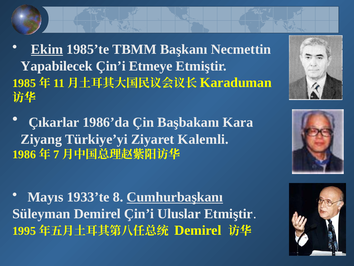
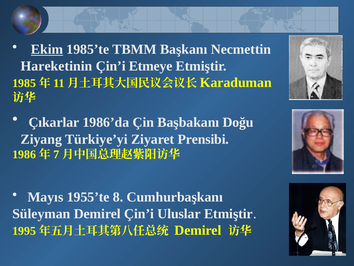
Yapabilecek: Yapabilecek -> Hareketinin
Kara: Kara -> Doğu
Kalemli: Kalemli -> Prensibi
1933’te: 1933’te -> 1955’te
Cumhurbaşkanı underline: present -> none
